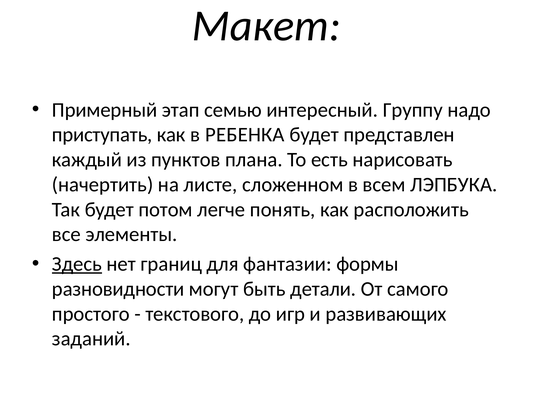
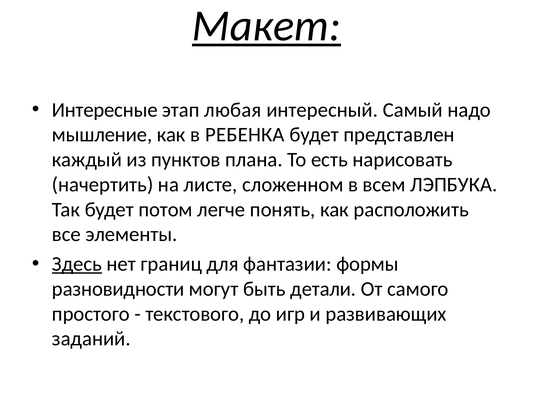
Макет underline: none -> present
Примерный: Примерный -> Интересные
семью: семью -> любая
Группу: Группу -> Самый
приступать: приступать -> мышление
